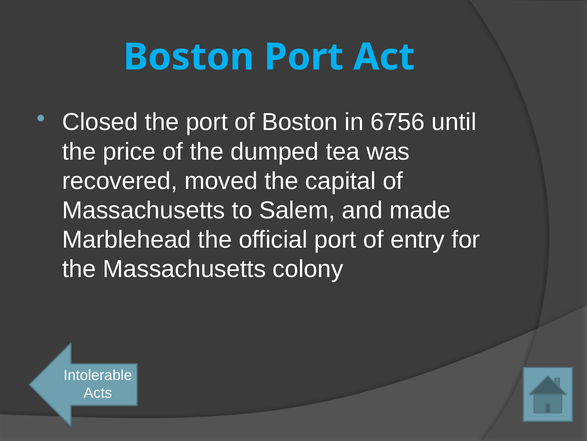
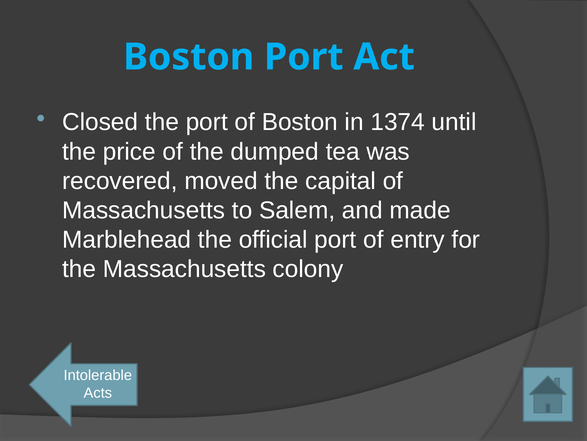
6756: 6756 -> 1374
